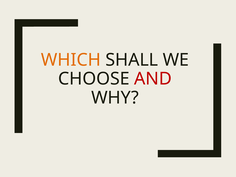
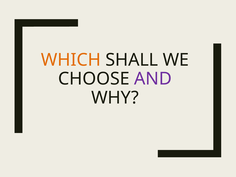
AND colour: red -> purple
